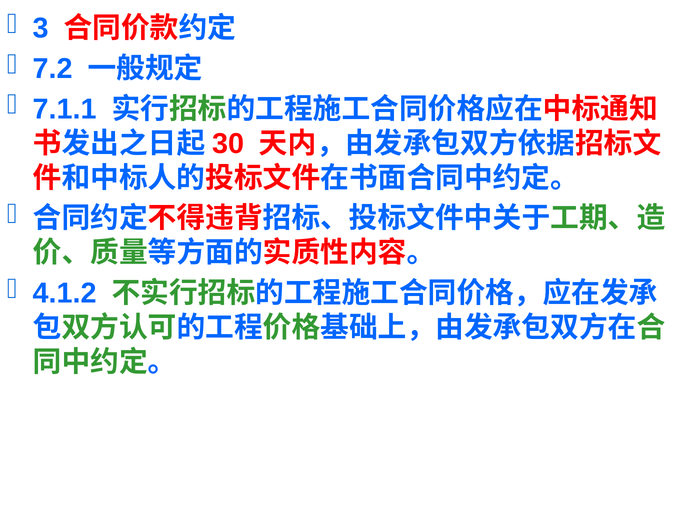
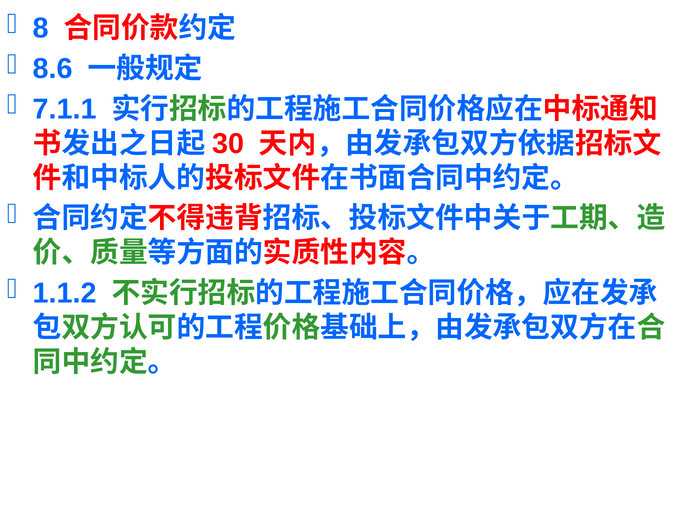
3: 3 -> 8
7.2: 7.2 -> 8.6
4.1.2: 4.1.2 -> 1.1.2
